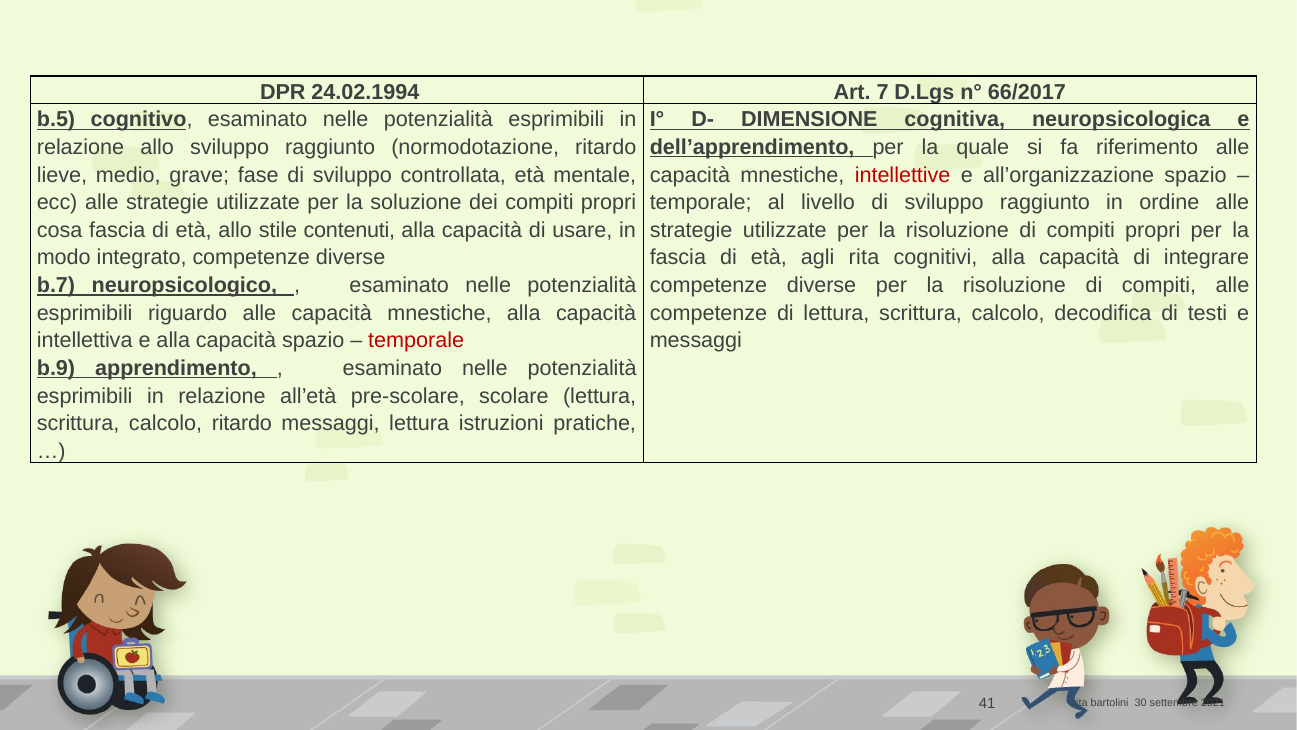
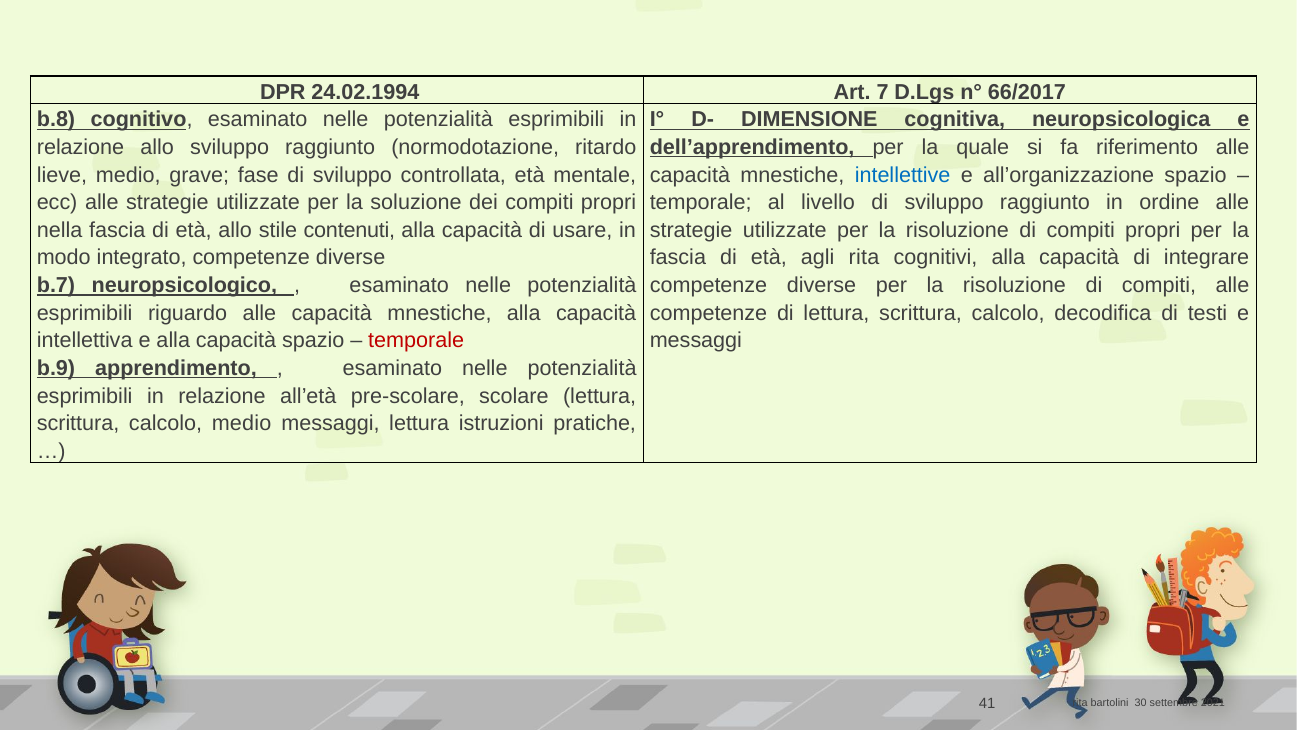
b.5: b.5 -> b.8
intellettive colour: red -> blue
cosa: cosa -> nella
calcolo ritardo: ritardo -> medio
